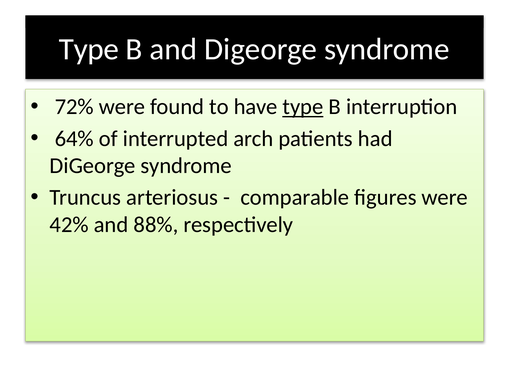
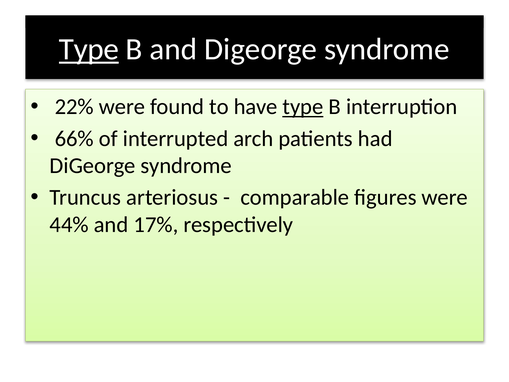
Type at (89, 49) underline: none -> present
72%: 72% -> 22%
64%: 64% -> 66%
42%: 42% -> 44%
88%: 88% -> 17%
